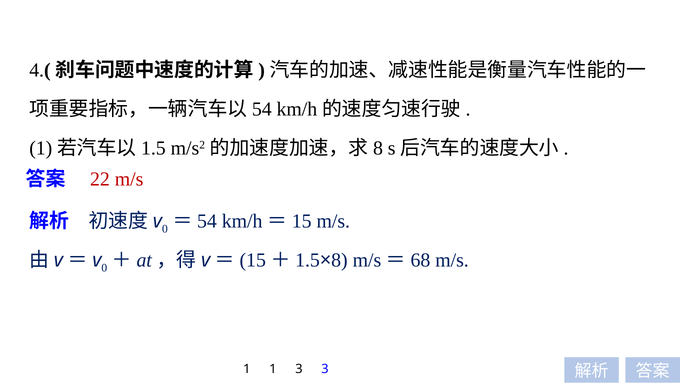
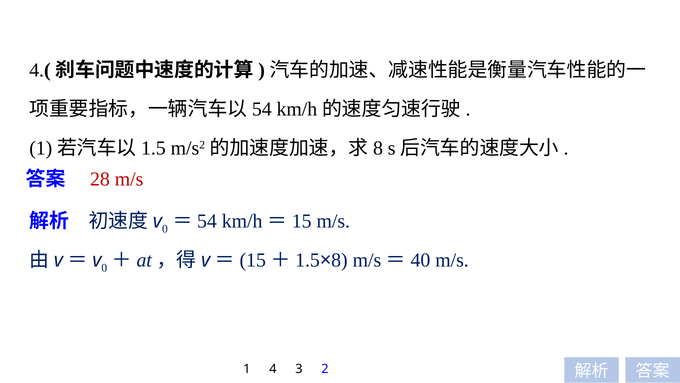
22: 22 -> 28
68: 68 -> 40
1 1: 1 -> 4
3 3: 3 -> 2
